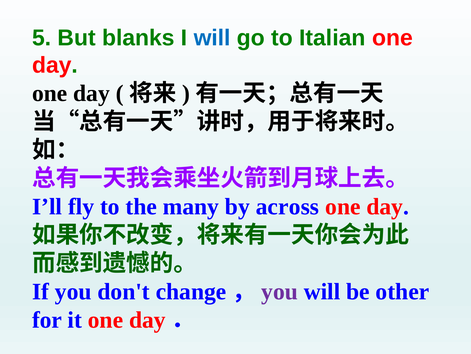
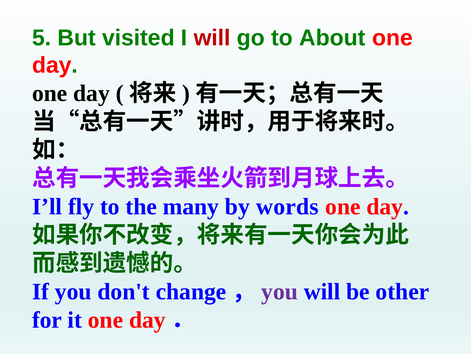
blanks: blanks -> visited
will at (212, 38) colour: blue -> red
Italian: Italian -> About
across: across -> words
